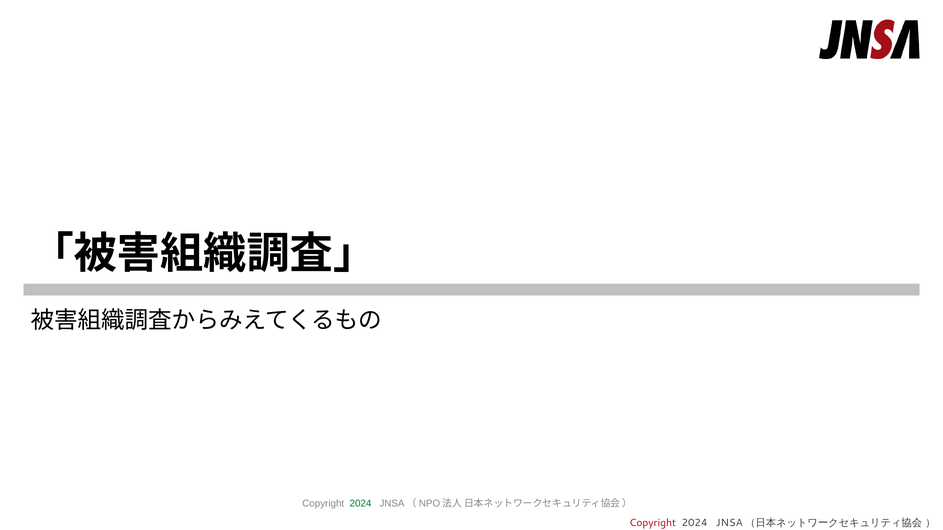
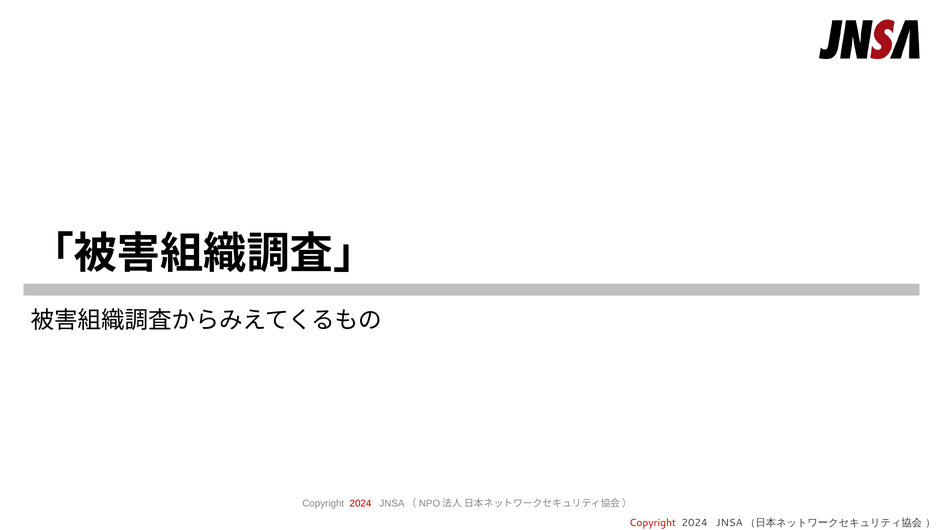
2024 at (361, 504) colour: green -> red
